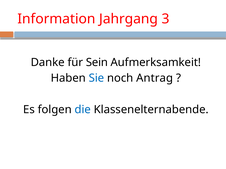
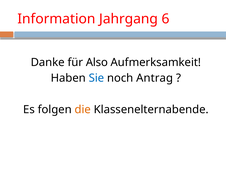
3: 3 -> 6
Sein: Sein -> Also
die colour: blue -> orange
